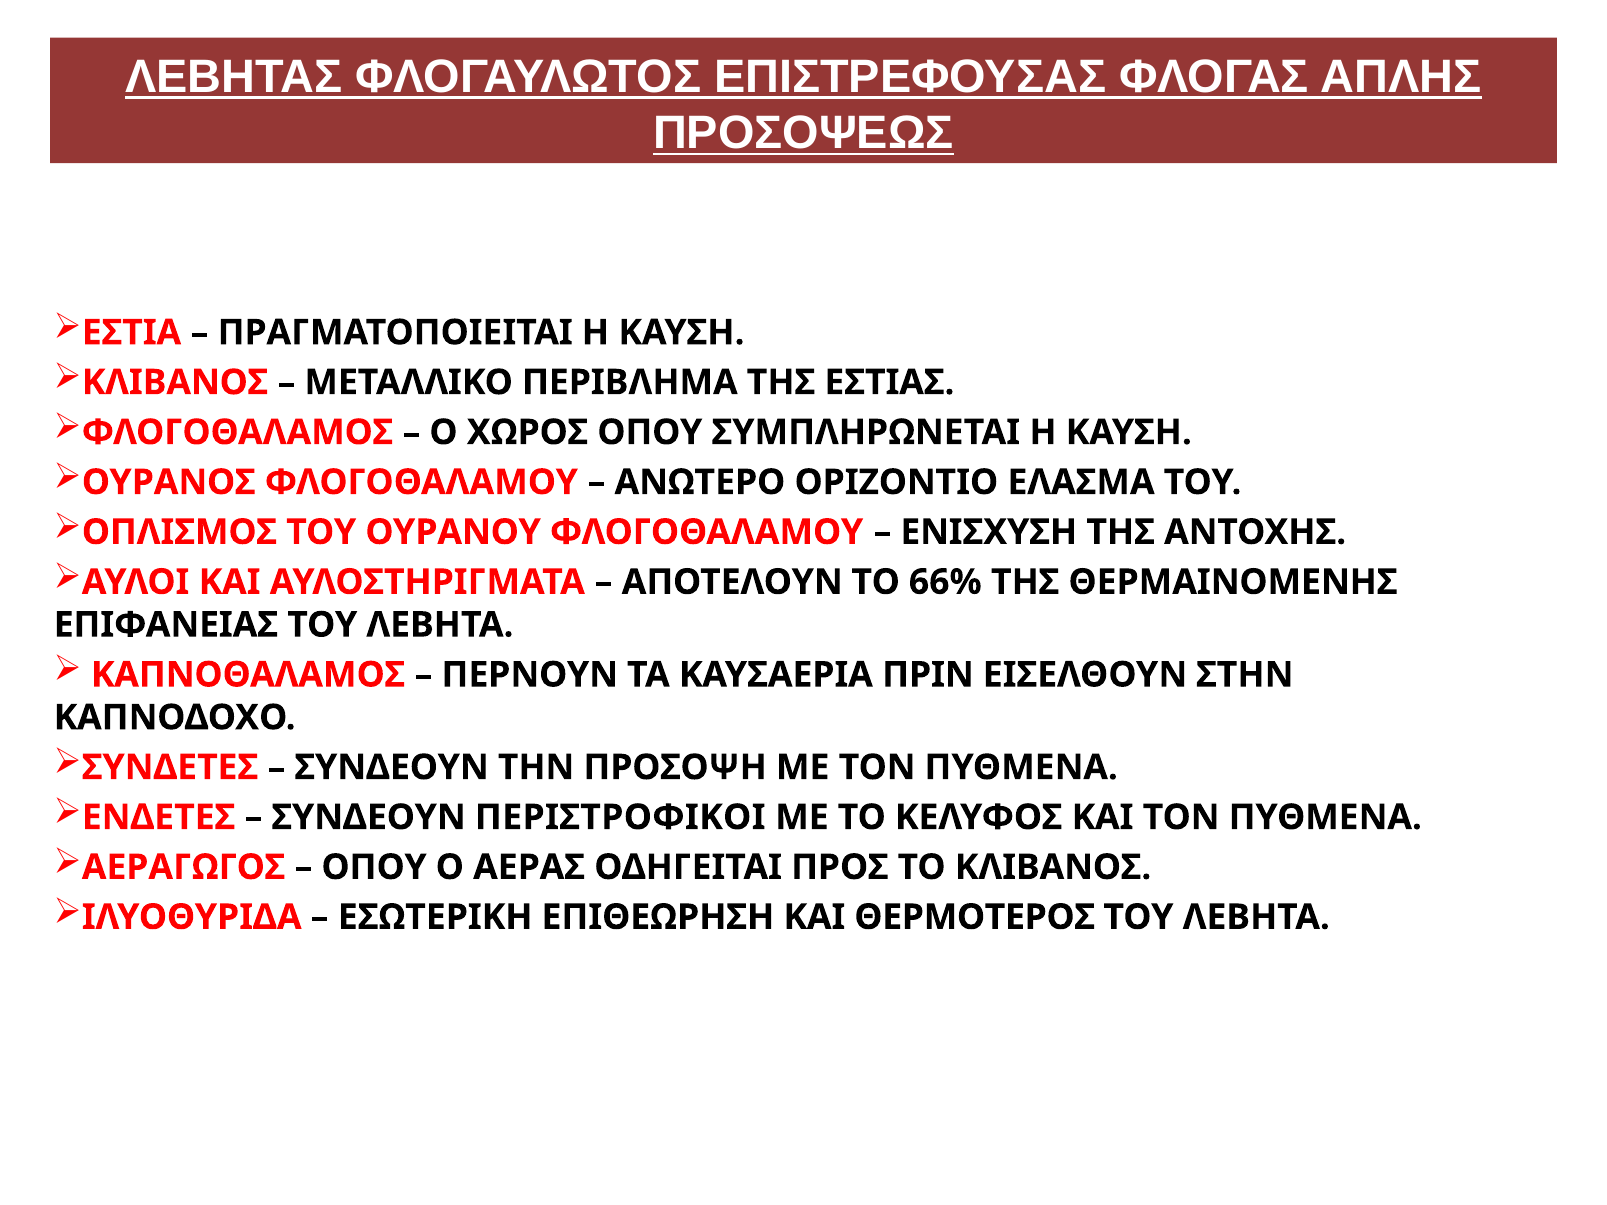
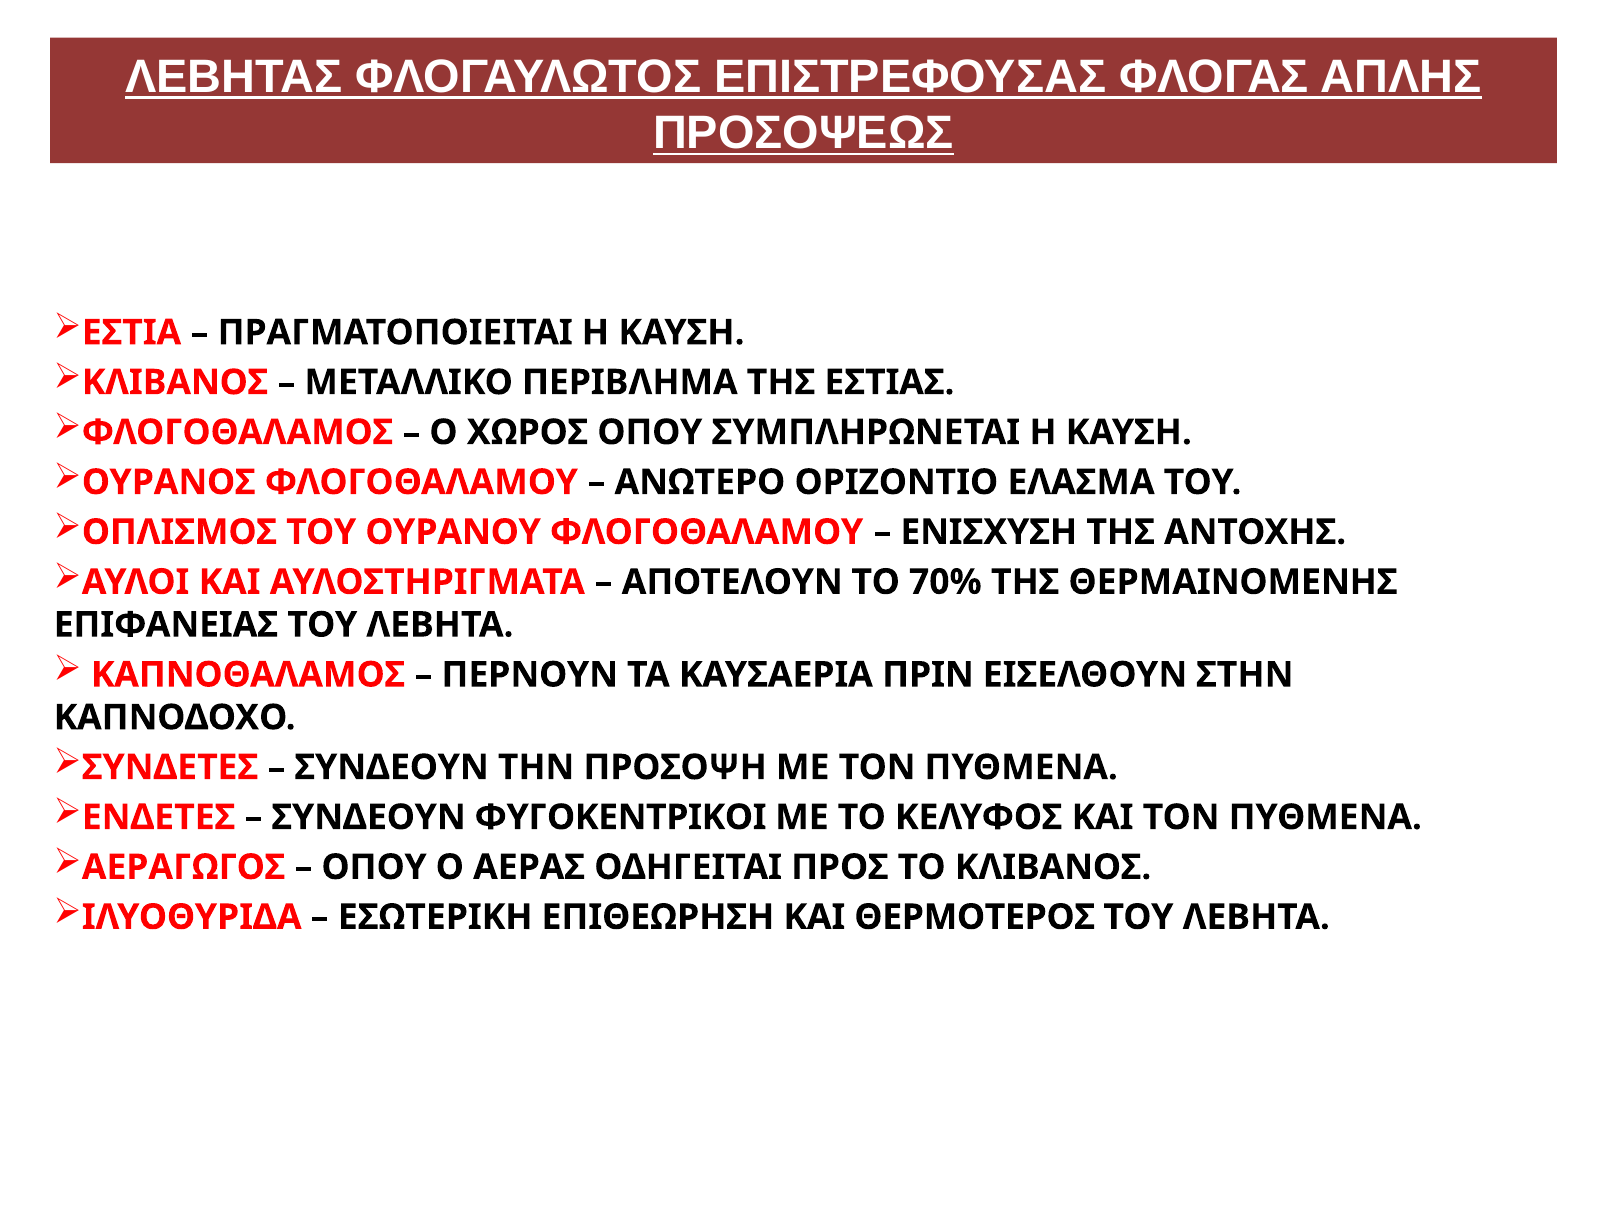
66%: 66% -> 70%
ΠΕΡΙΣΤΡΟΦΙΚΟΙ: ΠΕΡΙΣΤΡΟΦΙΚΟΙ -> ΦΥΓΟΚΕΝΤΡΙΚΟΙ
